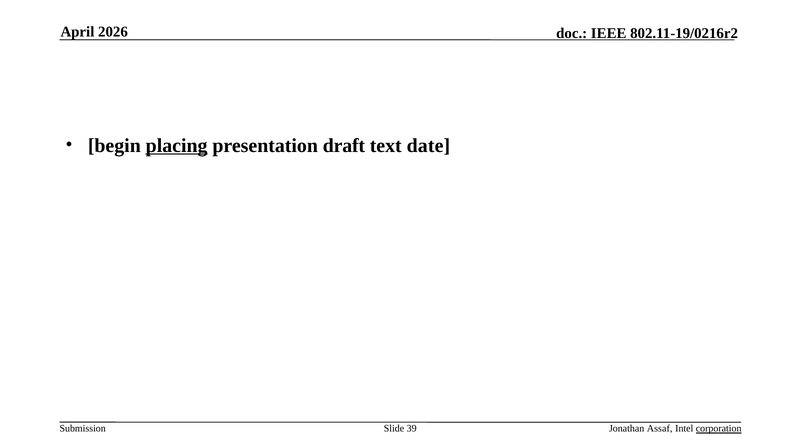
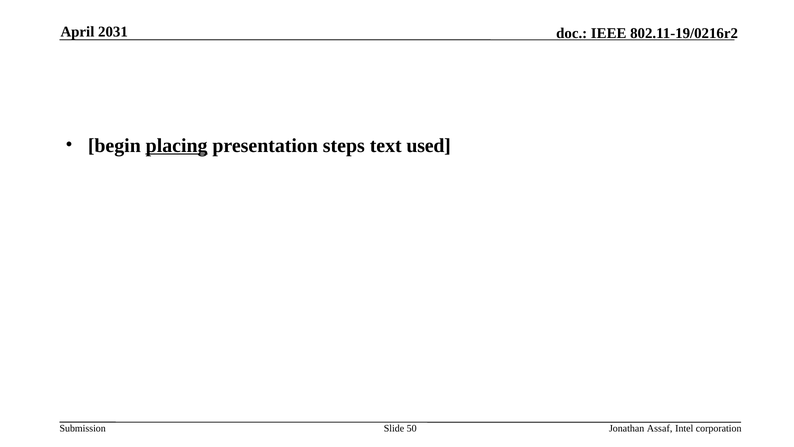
2026: 2026 -> 2031
draft: draft -> steps
date: date -> used
39: 39 -> 50
corporation underline: present -> none
